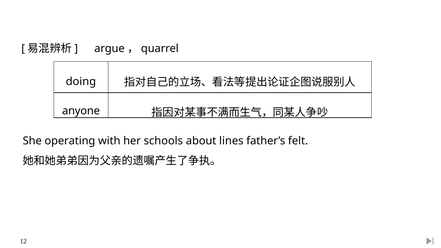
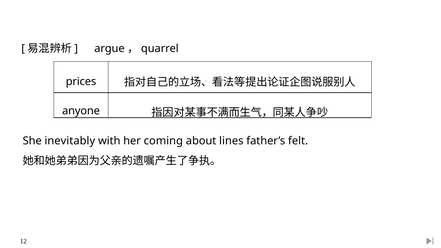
doing: doing -> prices
operating: operating -> inevitably
schools: schools -> coming
